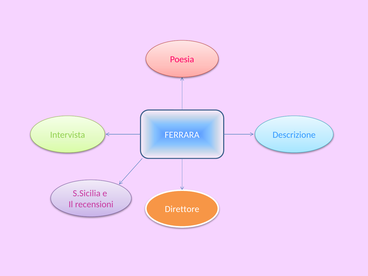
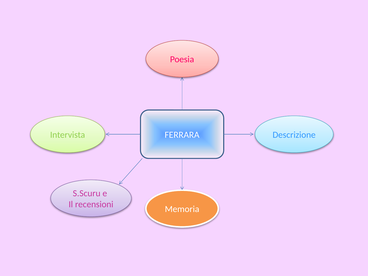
S.Sicilia: S.Sicilia -> S.Scuru
Direttore: Direttore -> Memoria
